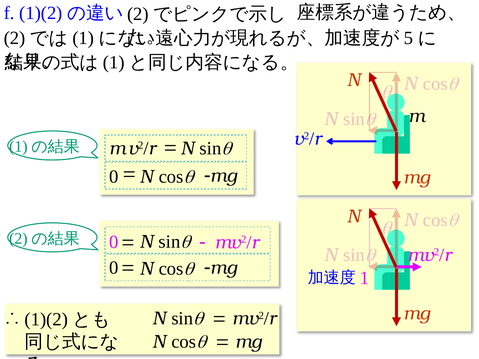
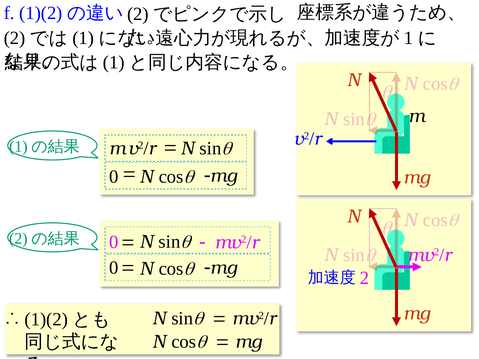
5 at (409, 38): 5 -> 1
1 at (364, 278): 1 -> 2
